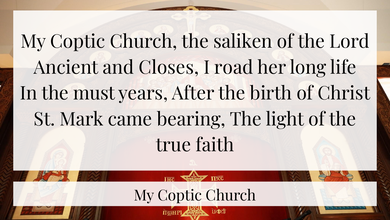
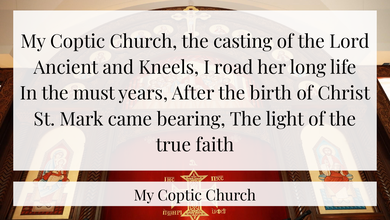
saliken: saliken -> casting
Closes: Closes -> Kneels
